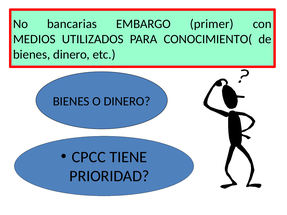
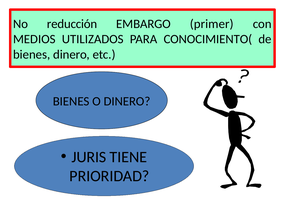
bancarias: bancarias -> reducción
CPCC: CPCC -> JURIS
